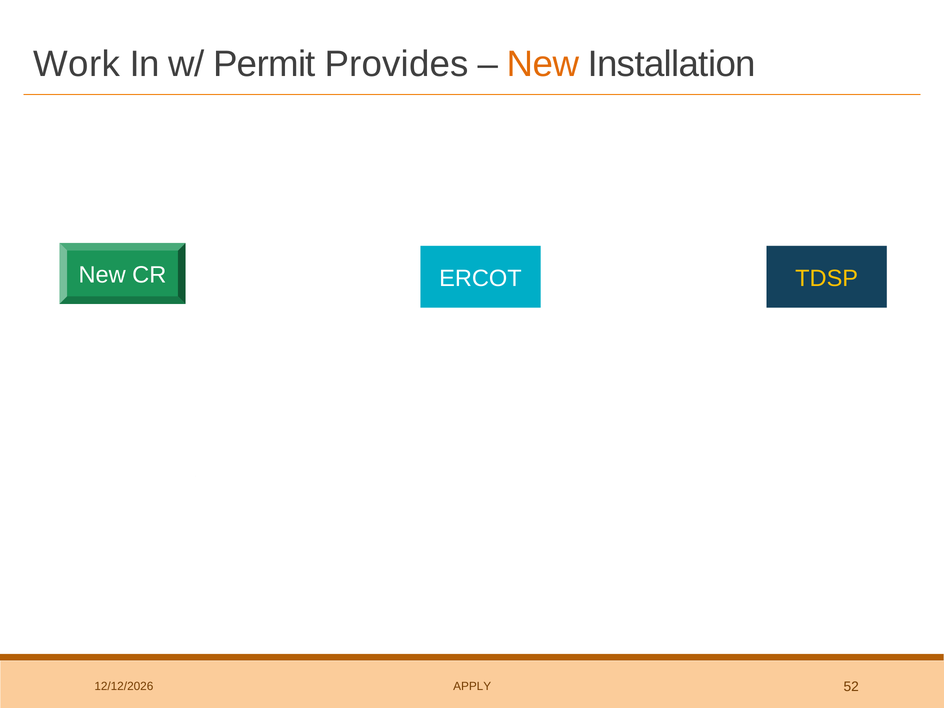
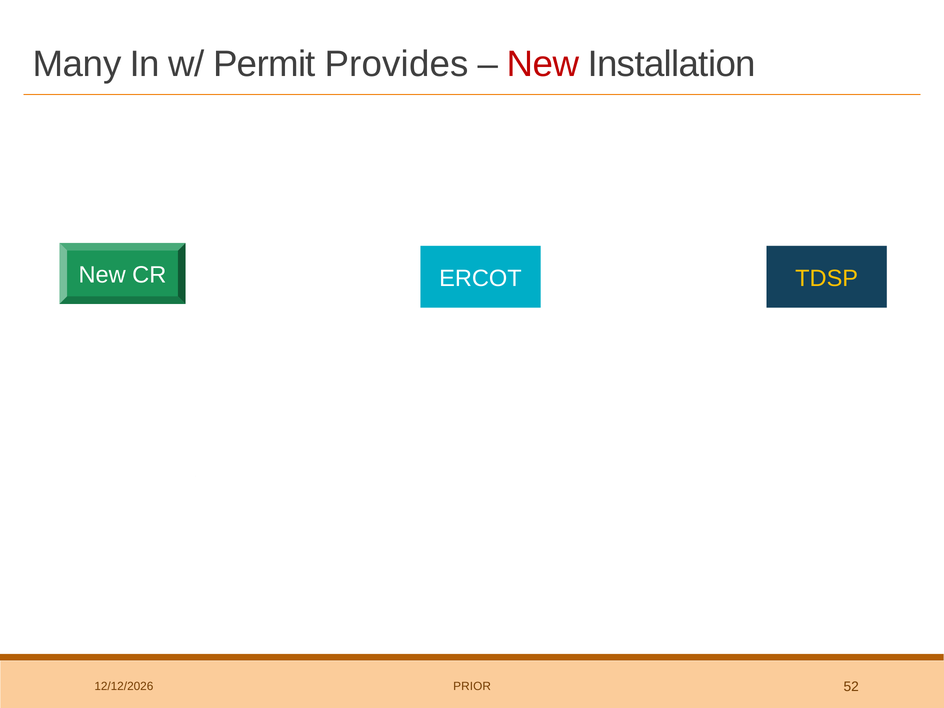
Work: Work -> Many
New at (543, 64) colour: orange -> red
APPLY: APPLY -> PRIOR
